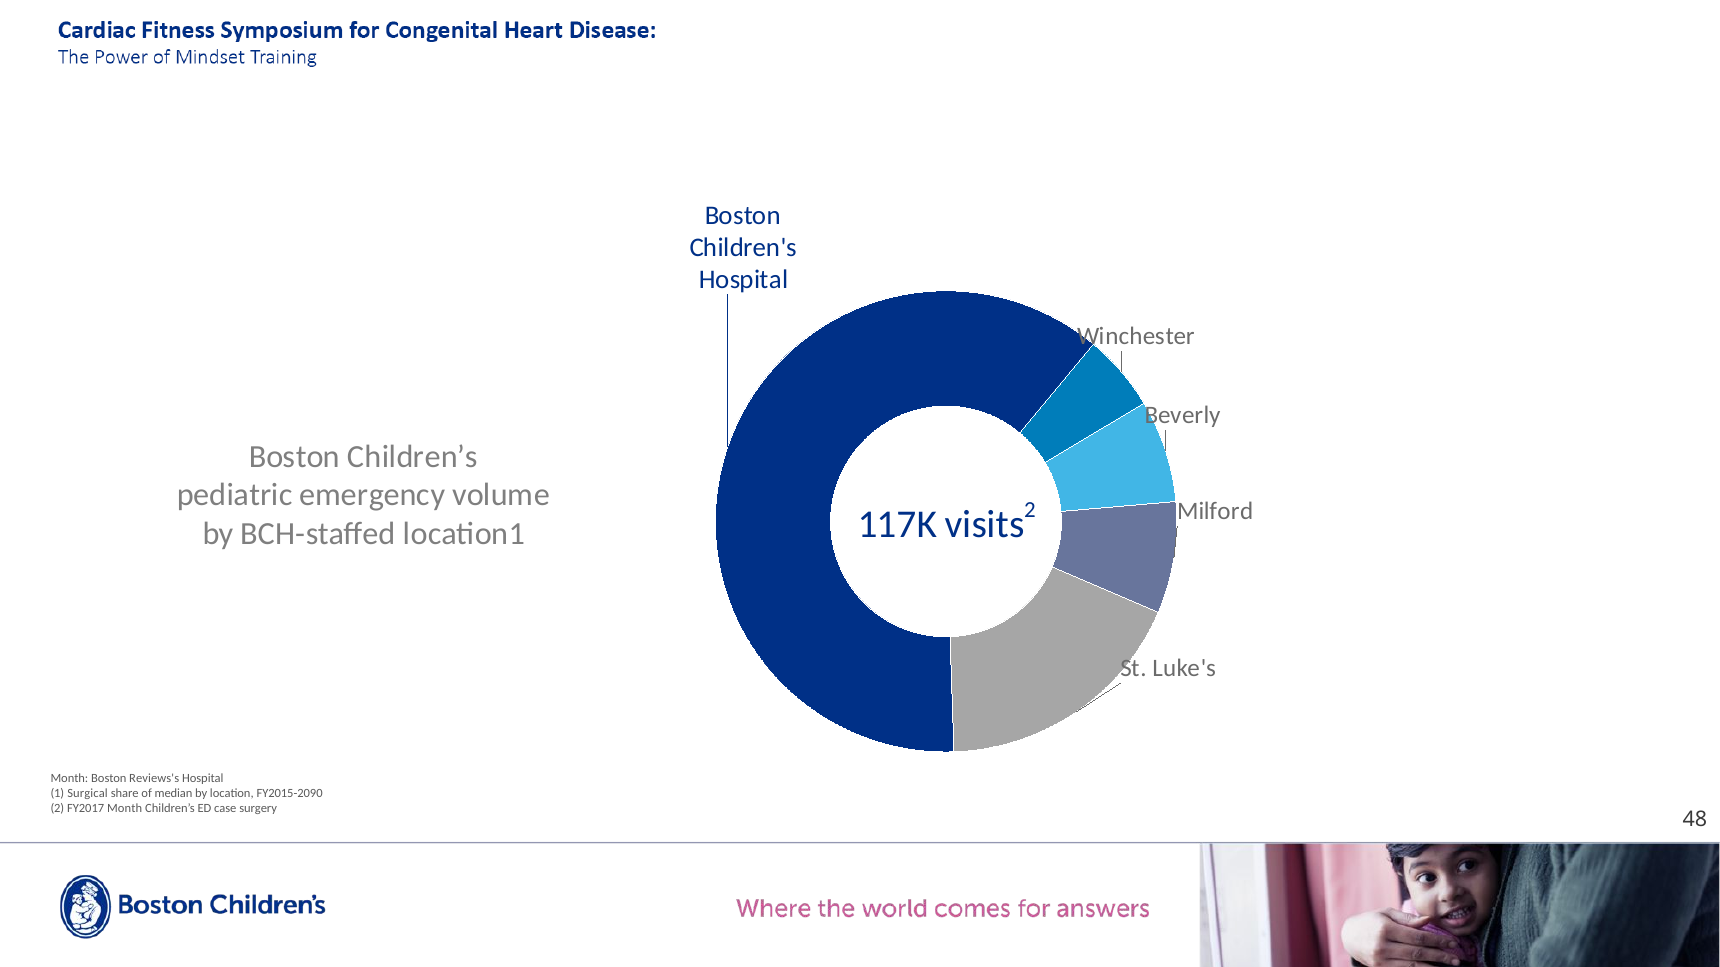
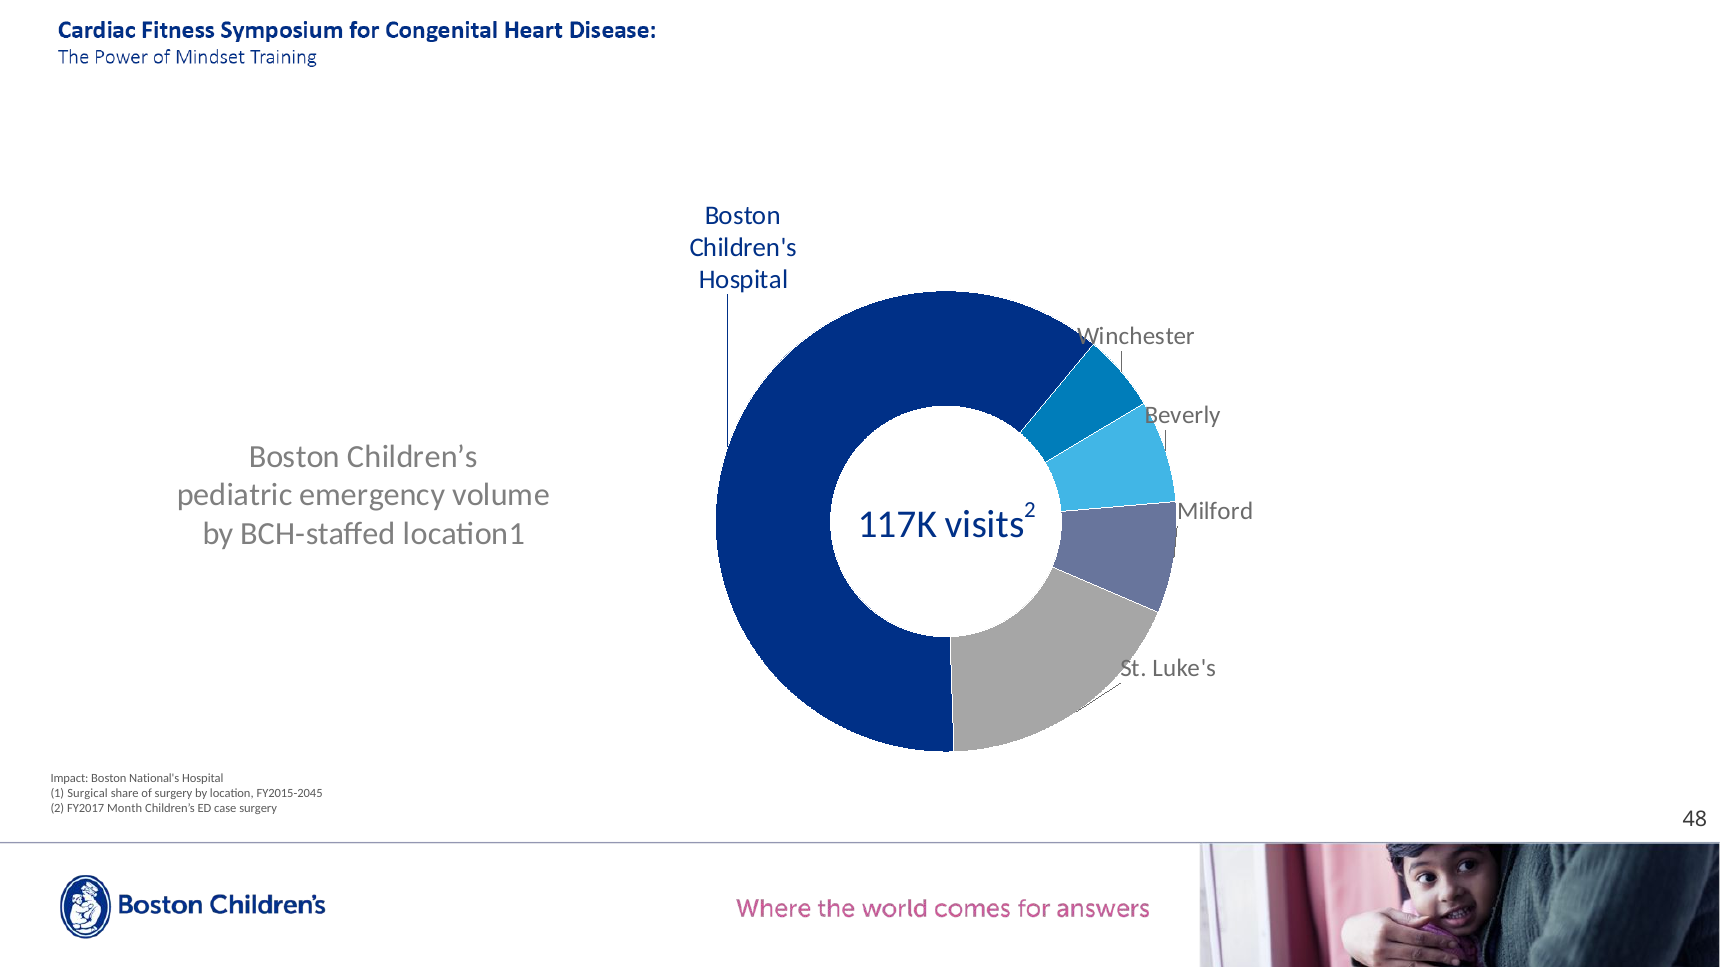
Month at (69, 779): Month -> Impact
Reviews's: Reviews's -> National's
of median: median -> surgery
FY2015-2090: FY2015-2090 -> FY2015-2045
